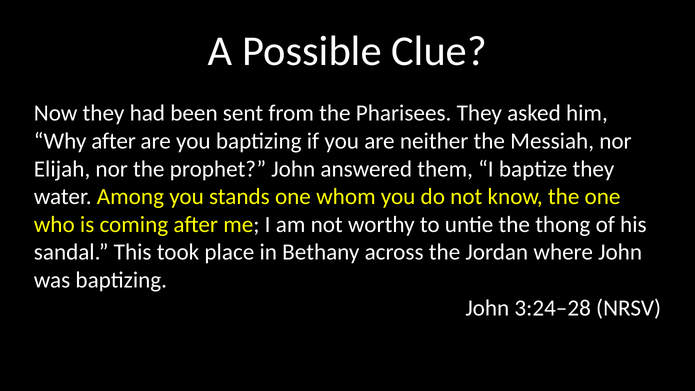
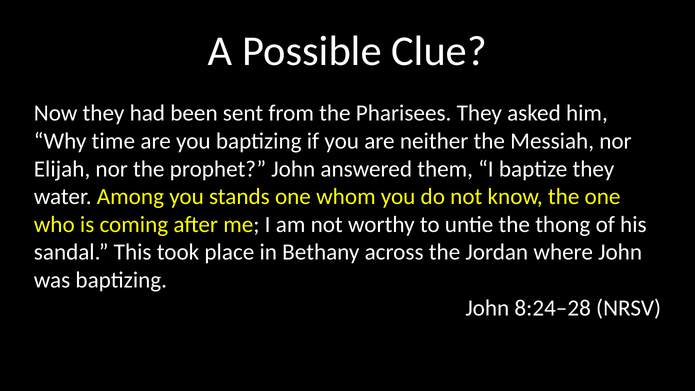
Why after: after -> time
3:24–28: 3:24–28 -> 8:24–28
